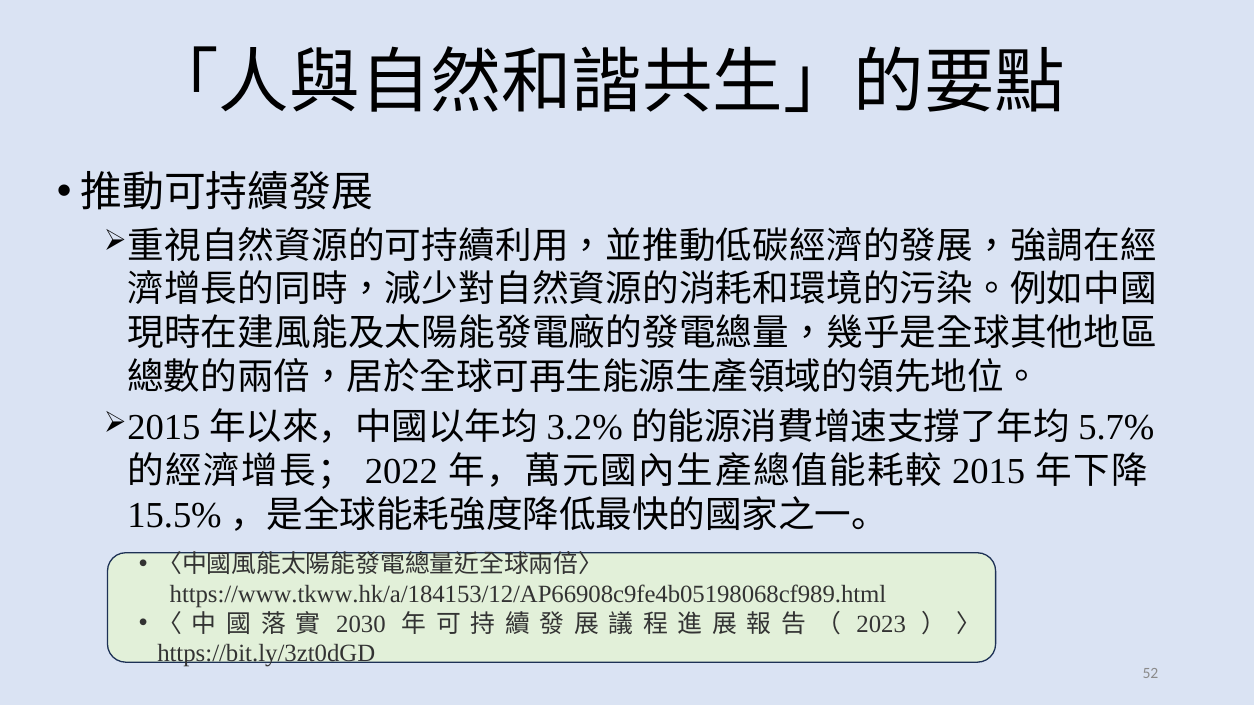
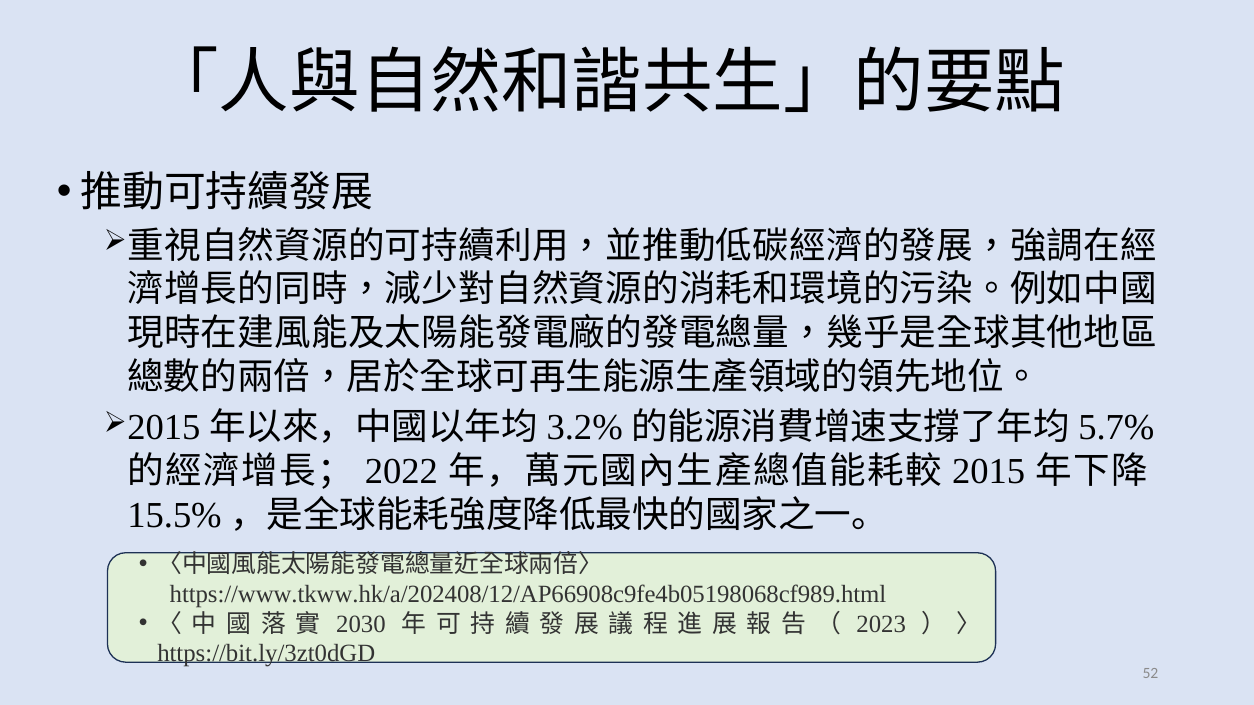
https://www.tkww.hk/a/184153/12/AP66908c9fe4b05198068cf989.html: https://www.tkww.hk/a/184153/12/AP66908c9fe4b05198068cf989.html -> https://www.tkww.hk/a/202408/12/AP66908c9fe4b05198068cf989.html
